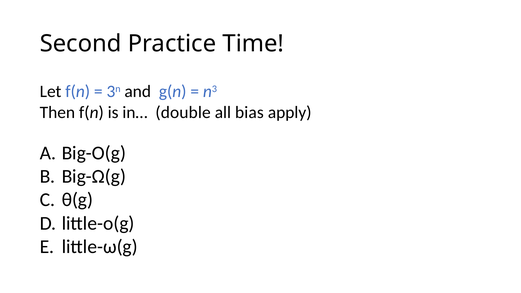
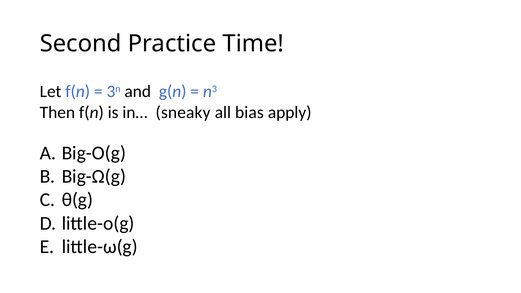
double: double -> sneaky
